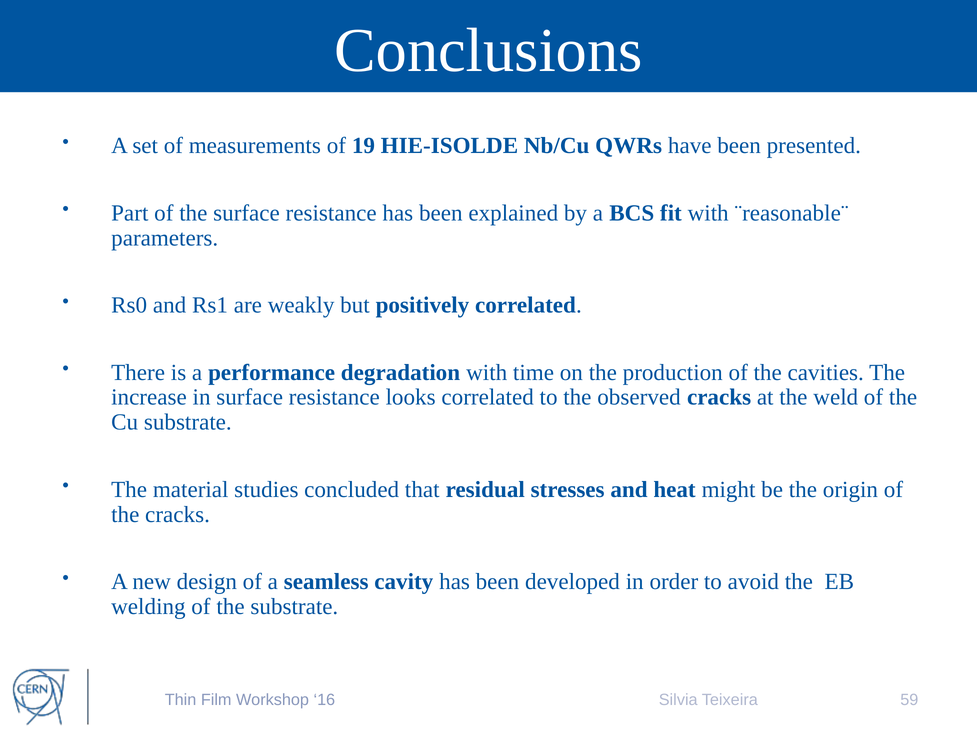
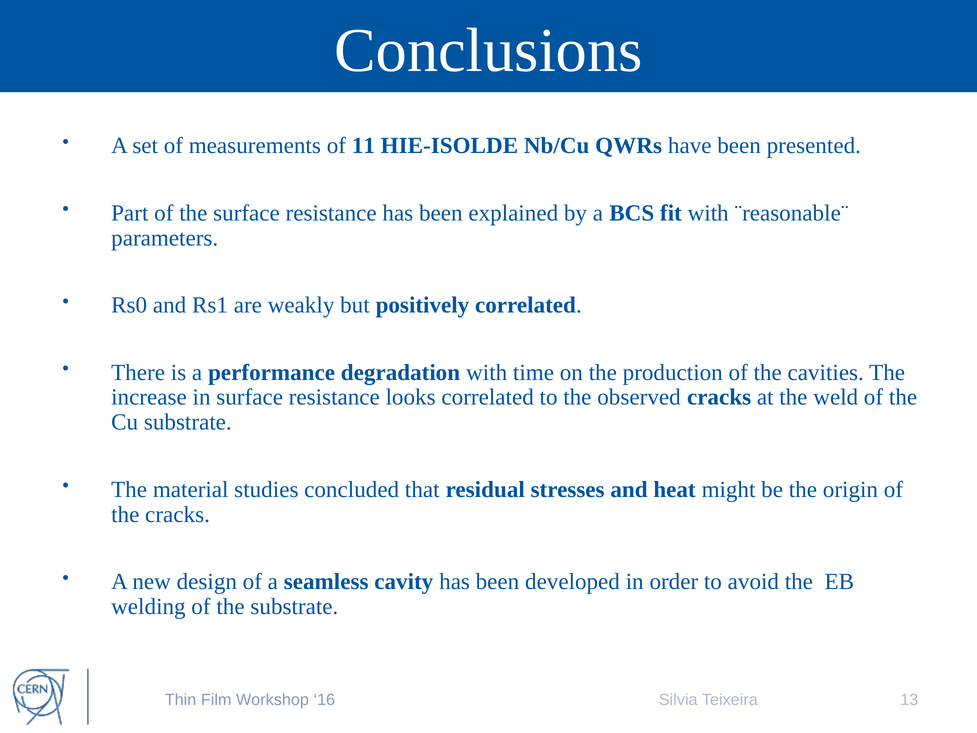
19: 19 -> 11
59: 59 -> 13
